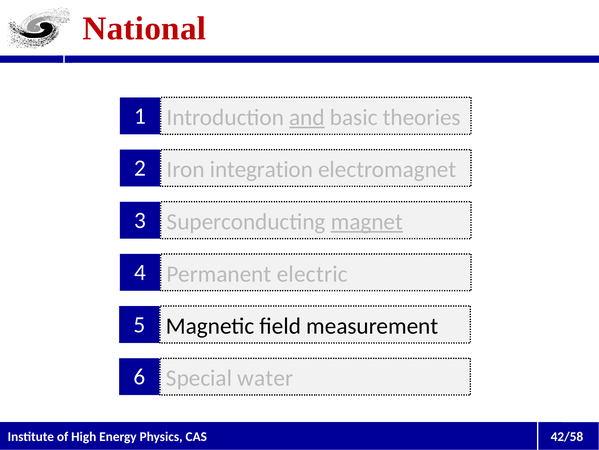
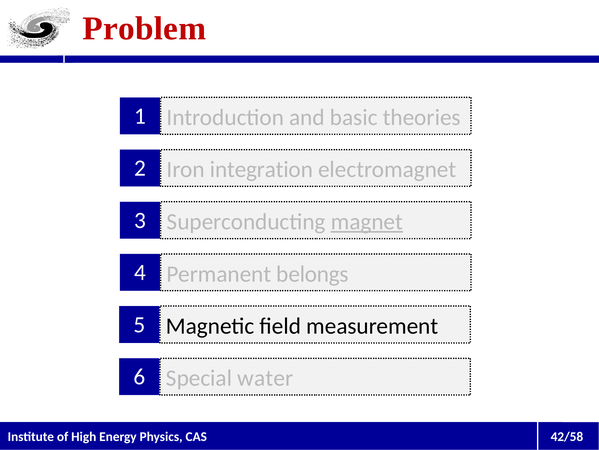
National: National -> Problem
and underline: present -> none
electric: electric -> belongs
